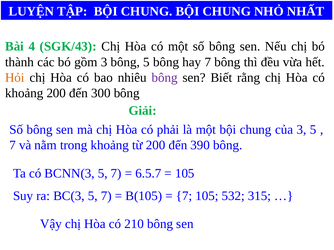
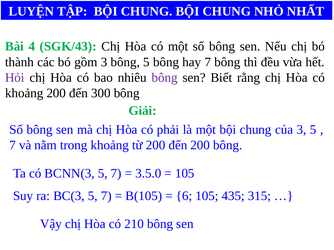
Hỏi colour: orange -> purple
đến 390: 390 -> 200
6.5.7: 6.5.7 -> 3.5.0
7 at (184, 196): 7 -> 6
532: 532 -> 435
